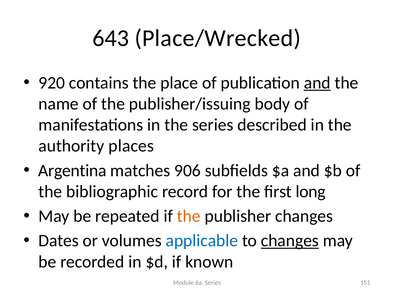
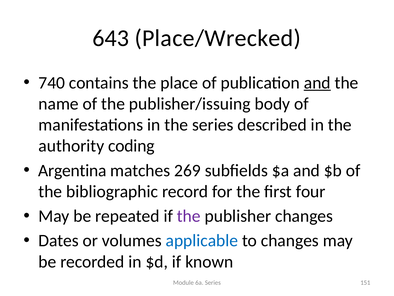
920: 920 -> 740
places: places -> coding
906: 906 -> 269
long: long -> four
the at (189, 216) colour: orange -> purple
changes at (290, 240) underline: present -> none
